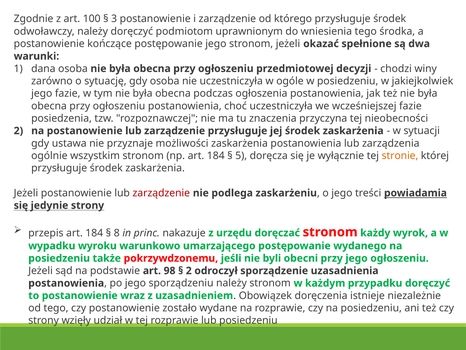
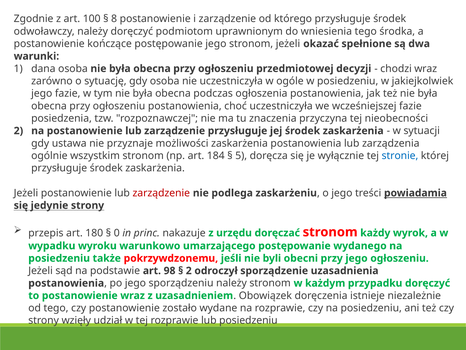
3: 3 -> 8
chodzi winy: winy -> wraz
stronie colour: orange -> blue
przepis art 184: 184 -> 180
8: 8 -> 0
